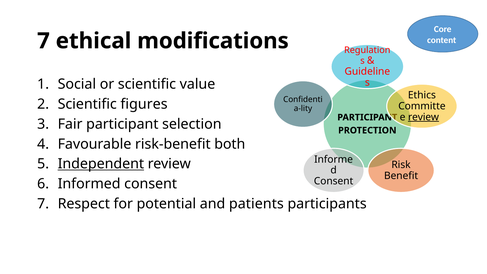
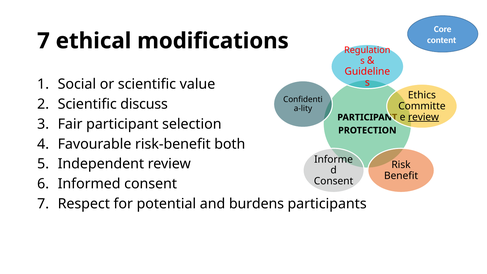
figures: figures -> discuss
Independent underline: present -> none
patients: patients -> burdens
